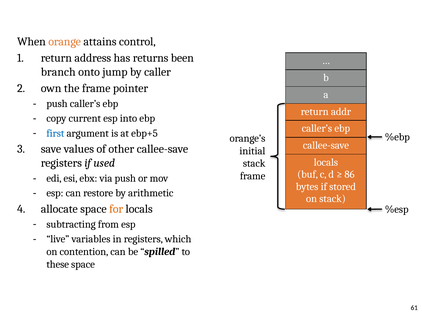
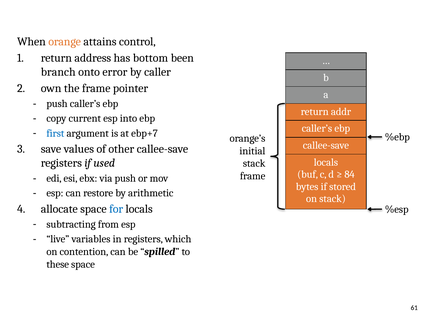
returns: returns -> bottom
jump: jump -> error
ebp+5: ebp+5 -> ebp+7
86: 86 -> 84
for colour: orange -> blue
